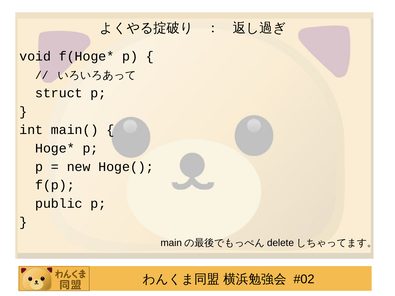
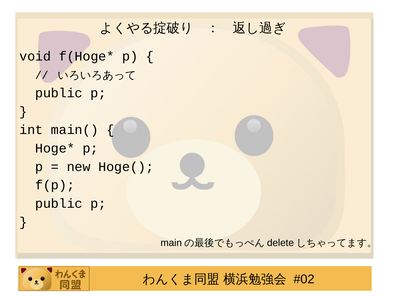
struct at (59, 93): struct -> public
